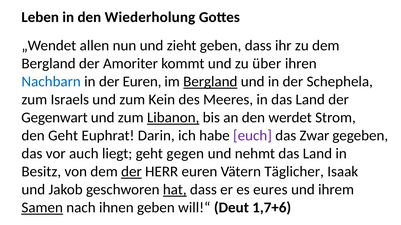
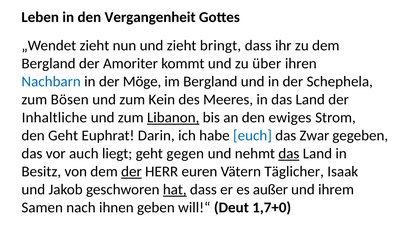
Wiederholung: Wiederholung -> Vergangenheit
„Wendet allen: allen -> zieht
zieht geben: geben -> bringt
der Euren: Euren -> Möge
Bergland at (210, 82) underline: present -> none
Israels: Israels -> Bösen
Gegenwart: Gegenwart -> Inhaltliche
werdet: werdet -> ewiges
euch colour: purple -> blue
das at (289, 154) underline: none -> present
eures: eures -> außer
Samen underline: present -> none
1,7+6: 1,7+6 -> 1,7+0
